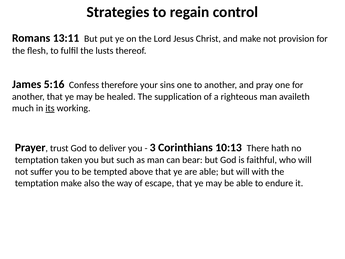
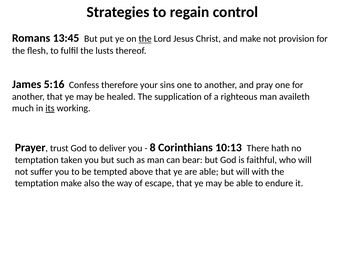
13:11: 13:11 -> 13:45
the at (145, 39) underline: none -> present
3: 3 -> 8
